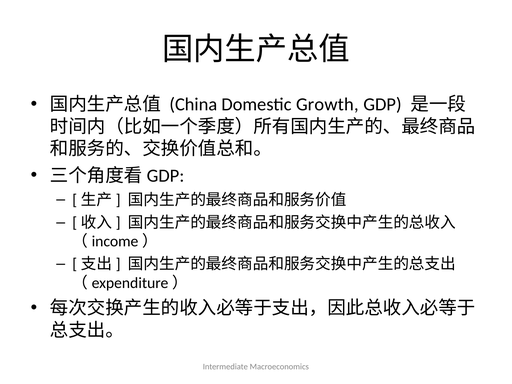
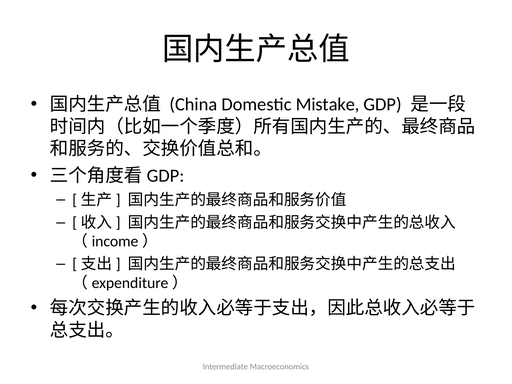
Growth: Growth -> Mistake
